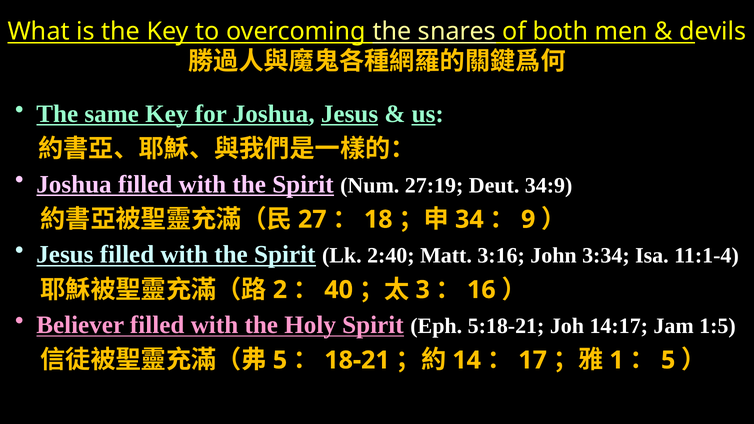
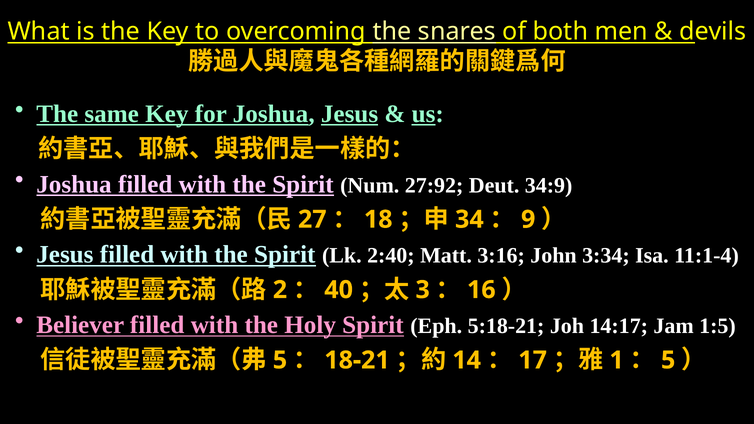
27:19: 27:19 -> 27:92
